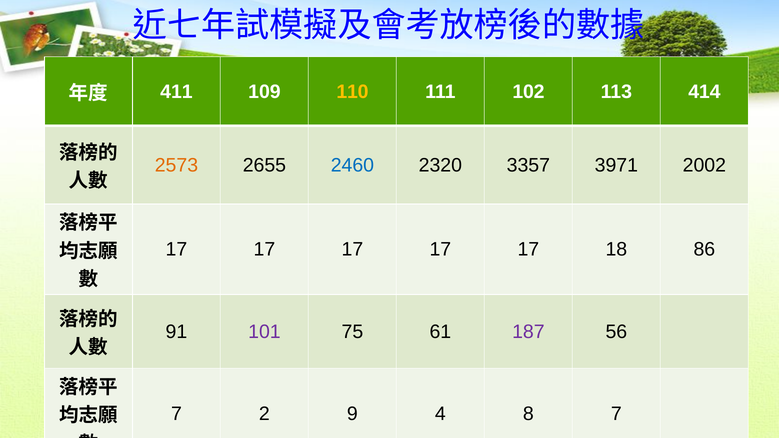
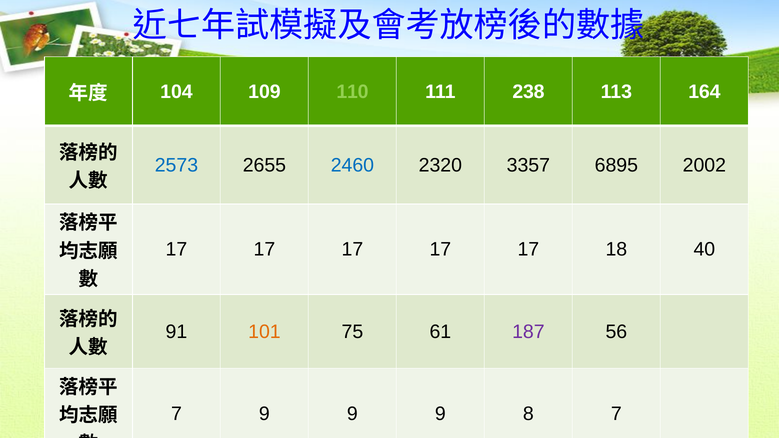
411: 411 -> 104
110 colour: yellow -> light green
102: 102 -> 238
414: 414 -> 164
2573 colour: orange -> blue
3971: 3971 -> 6895
86: 86 -> 40
101 colour: purple -> orange
7 2: 2 -> 9
4 at (440, 414): 4 -> 9
